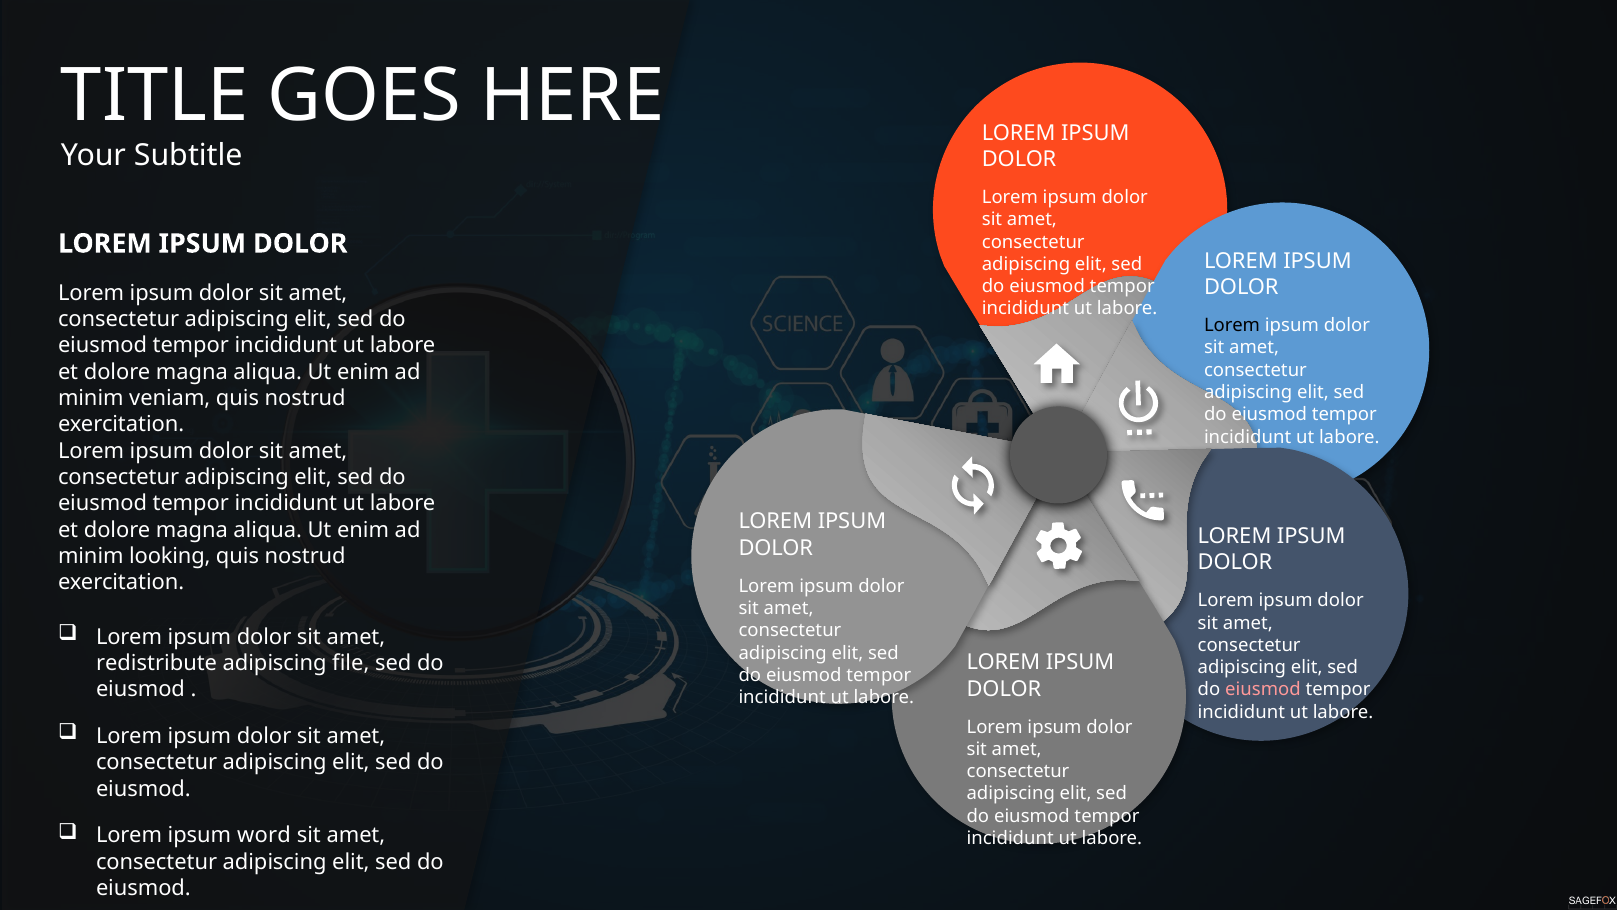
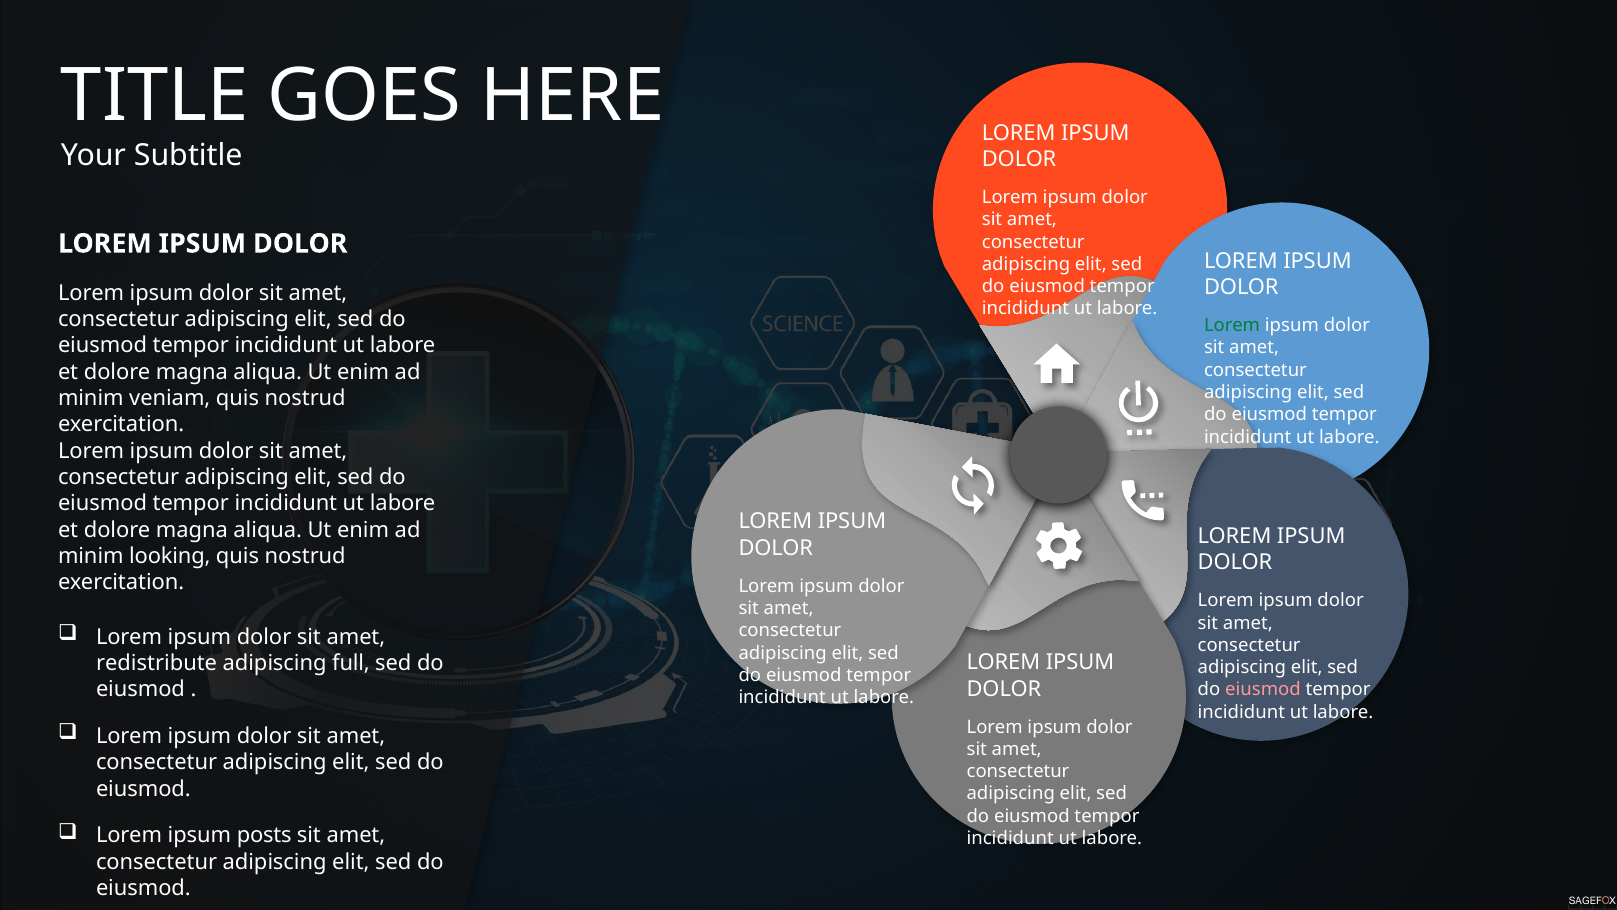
Lorem at (1232, 325) colour: black -> green
file: file -> full
word: word -> posts
